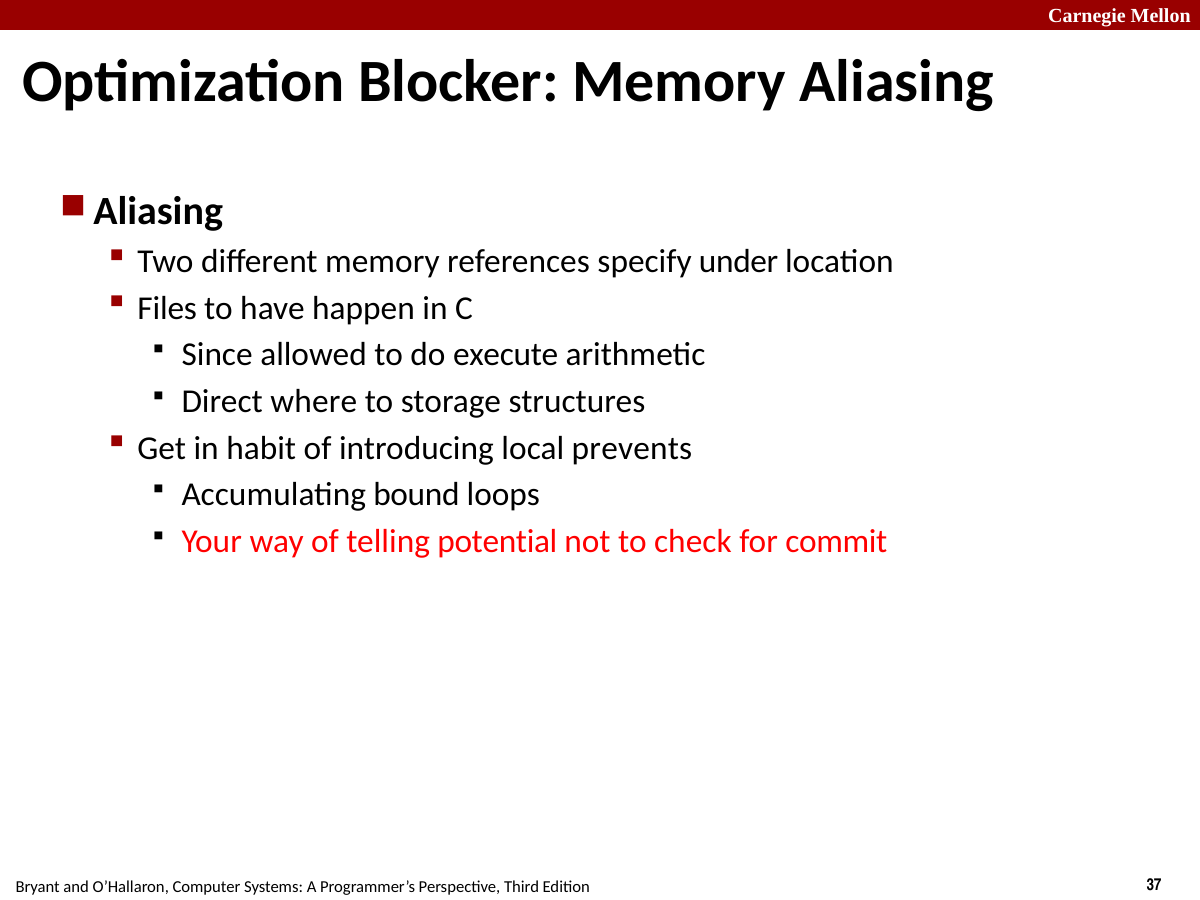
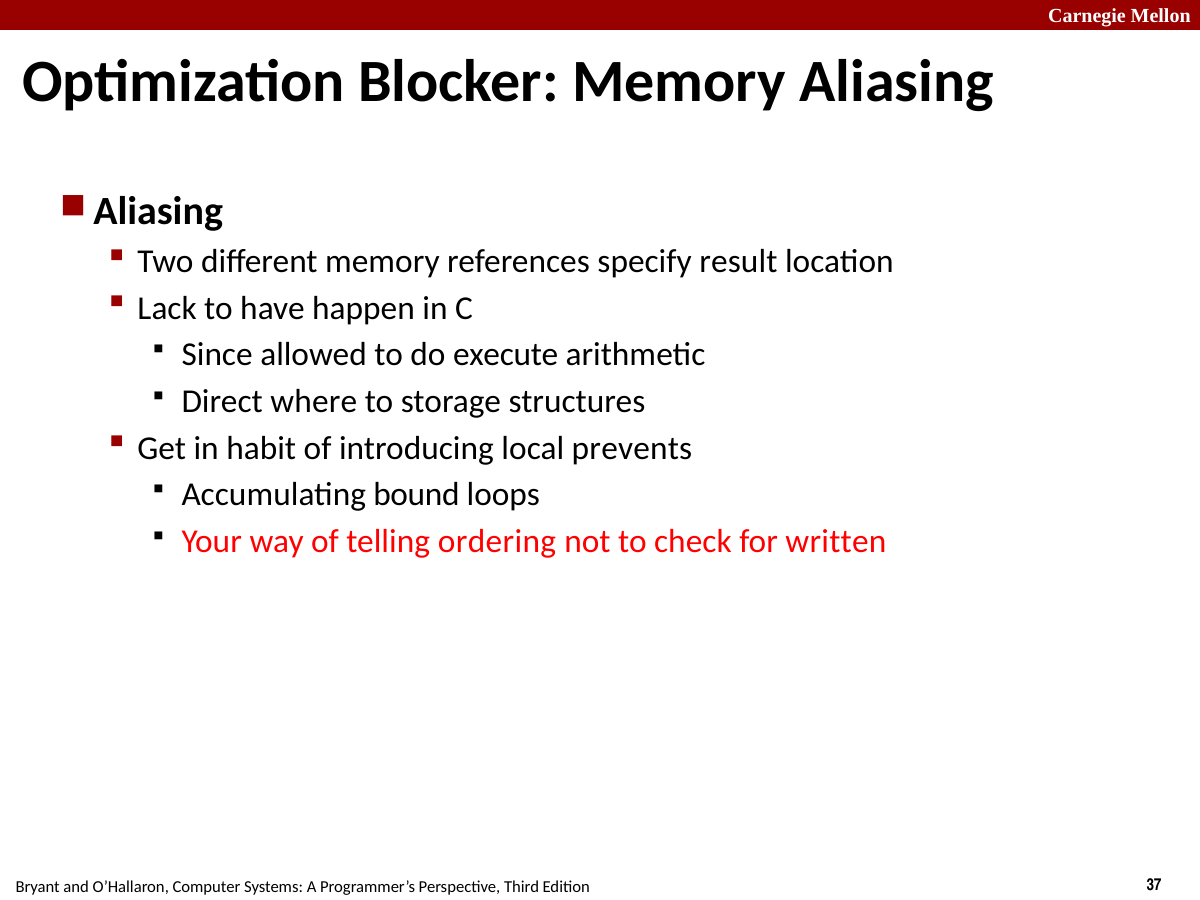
under: under -> result
Files: Files -> Lack
potential: potential -> ordering
commit: commit -> written
